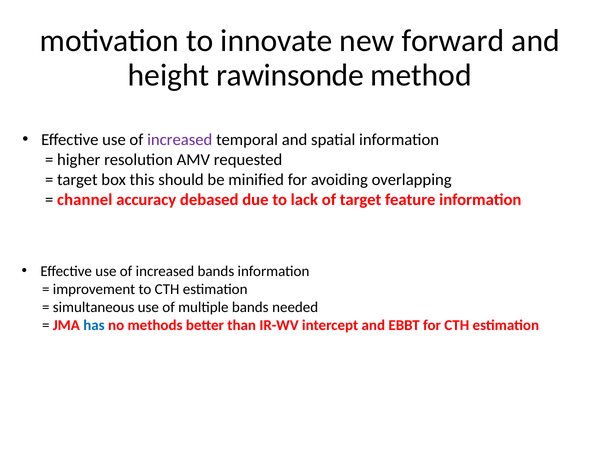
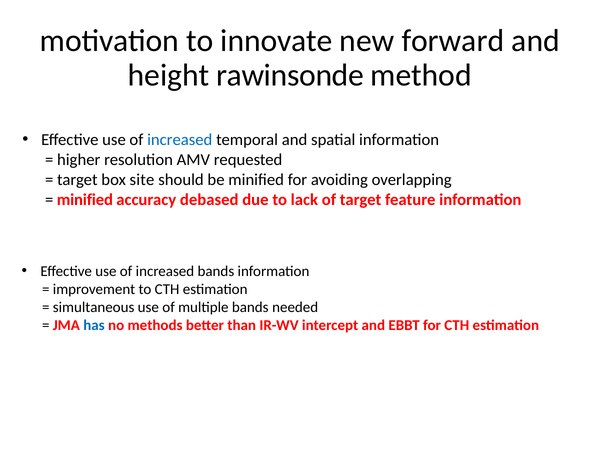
increased at (180, 140) colour: purple -> blue
this: this -> site
channel at (85, 200): channel -> minified
